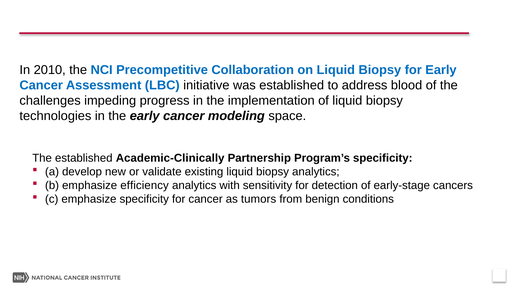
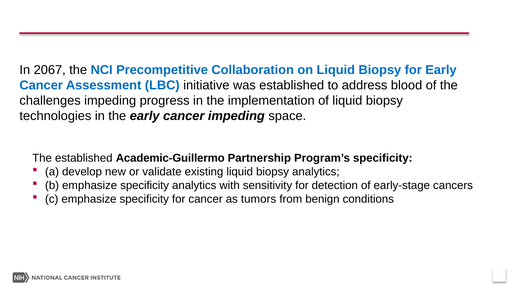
2010: 2010 -> 2067
cancer modeling: modeling -> impeding
Academic-Clinically: Academic-Clinically -> Academic-Guillermo
b emphasize efficiency: efficiency -> specificity
